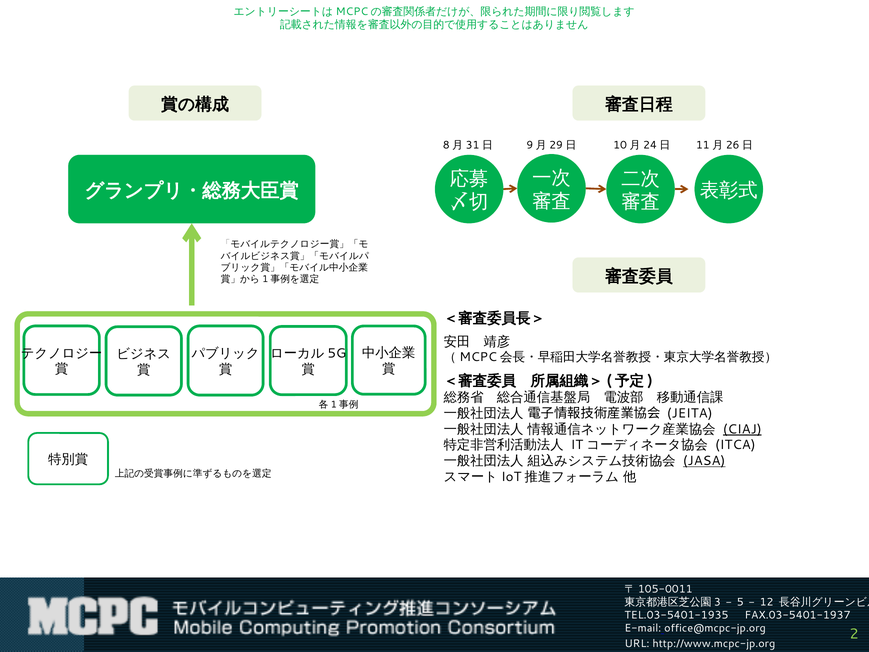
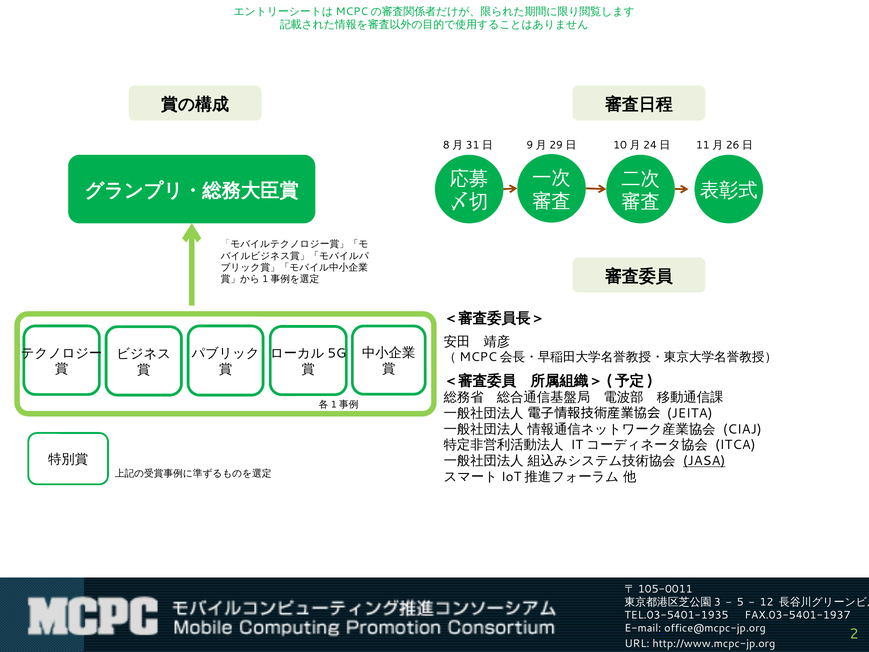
CIAJ underline: present -> none
